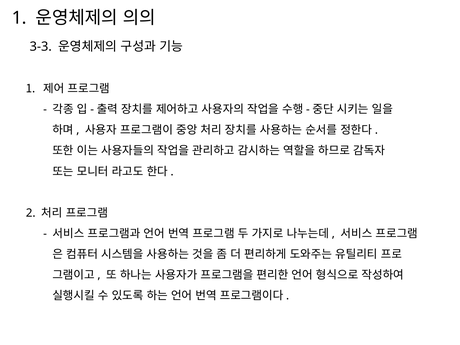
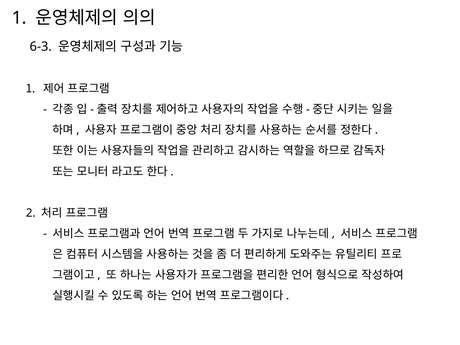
3-3: 3-3 -> 6-3
